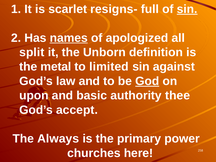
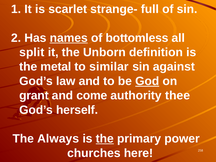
resigns-: resigns- -> strange-
sin at (187, 9) underline: present -> none
apologized: apologized -> bottomless
limited: limited -> similar
upon: upon -> grant
basic: basic -> come
accept: accept -> herself
the at (105, 139) underline: none -> present
